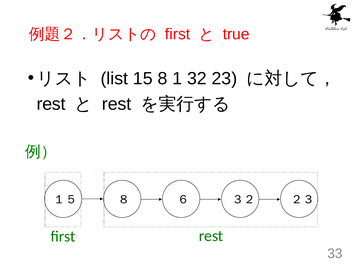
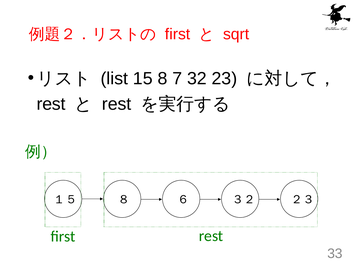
true: true -> sqrt
1: 1 -> 7
